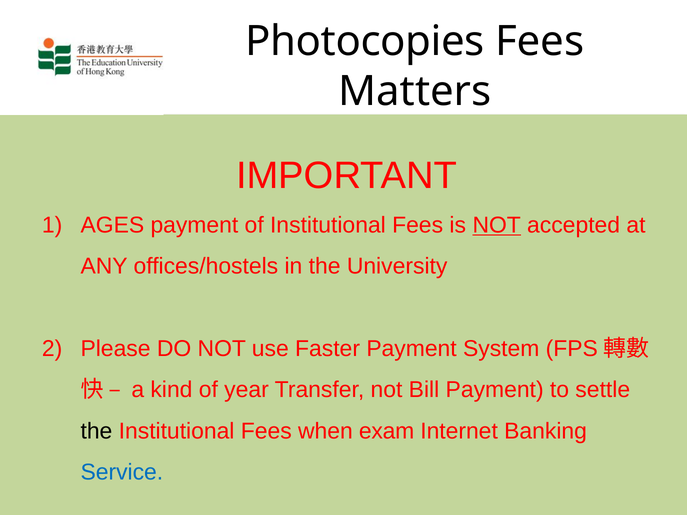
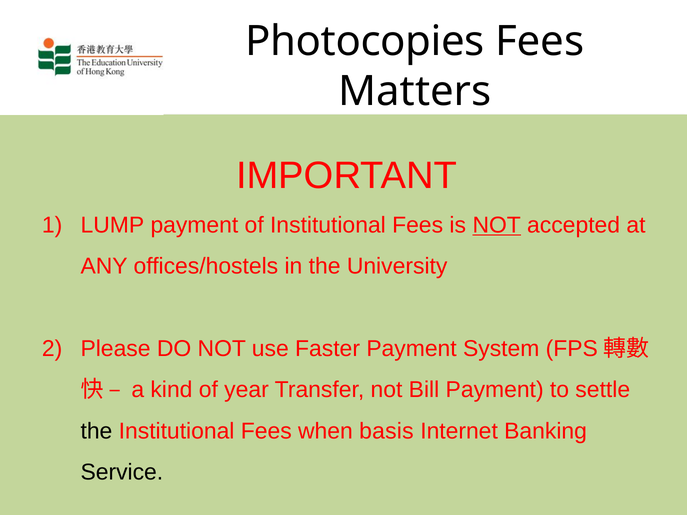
AGES: AGES -> LUMP
exam: exam -> basis
Service colour: blue -> black
